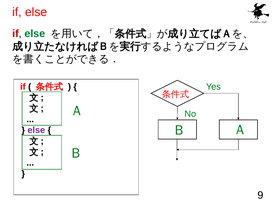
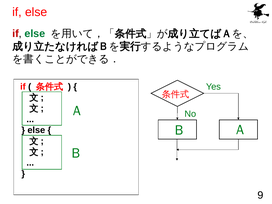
else at (36, 130) colour: purple -> black
